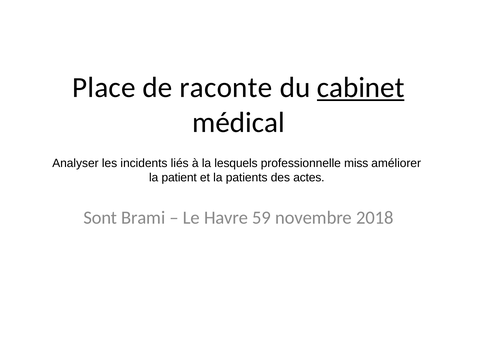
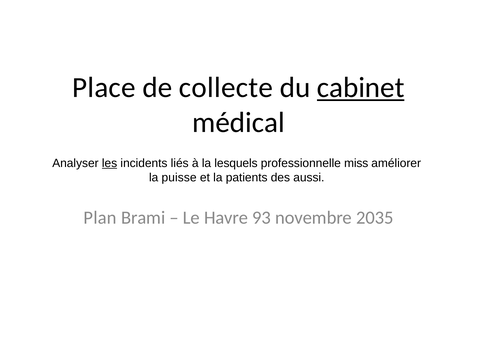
raconte: raconte -> collecte
les underline: none -> present
patient: patient -> puisse
actes: actes -> aussi
Sont: Sont -> Plan
59: 59 -> 93
2018: 2018 -> 2035
